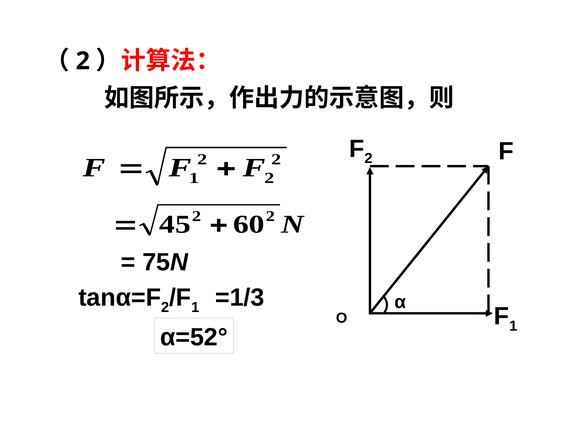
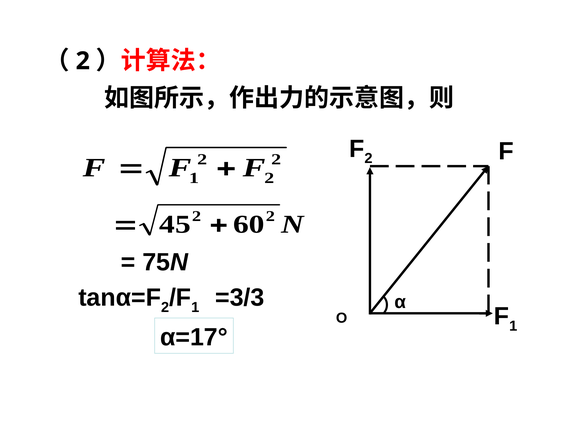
=1/3: =1/3 -> =3/3
α=52°: α=52° -> α=17°
